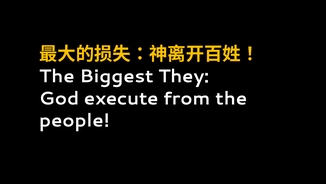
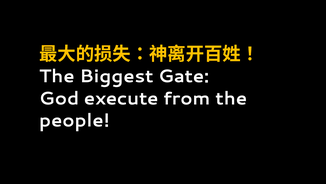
They: They -> Gate
